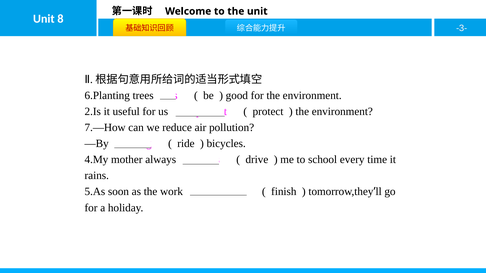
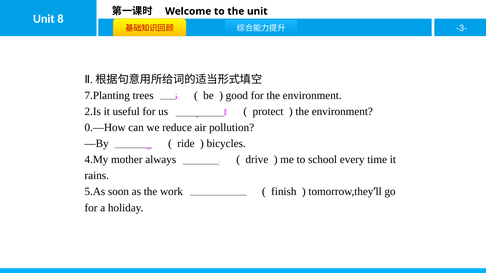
6.Planting: 6.Planting -> 7.Planting
7.—How: 7.—How -> 0.—How
